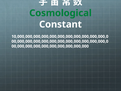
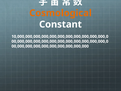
Cosmological colour: green -> orange
